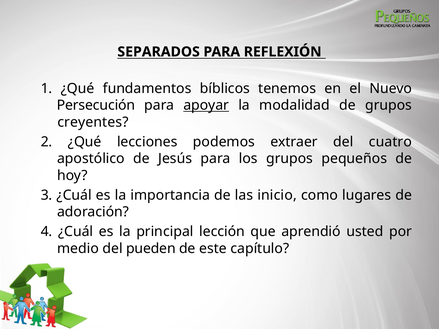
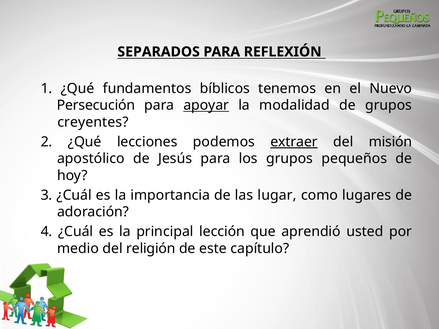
extraer underline: none -> present
cuatro: cuatro -> misión
inicio: inicio -> lugar
pueden: pueden -> religión
